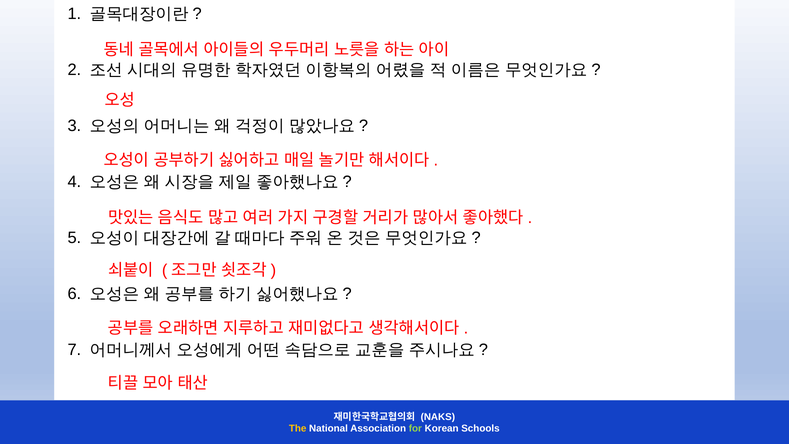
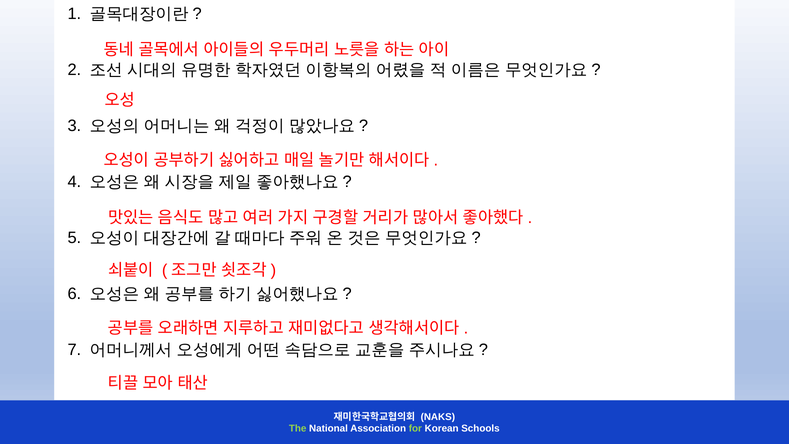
The colour: yellow -> light green
